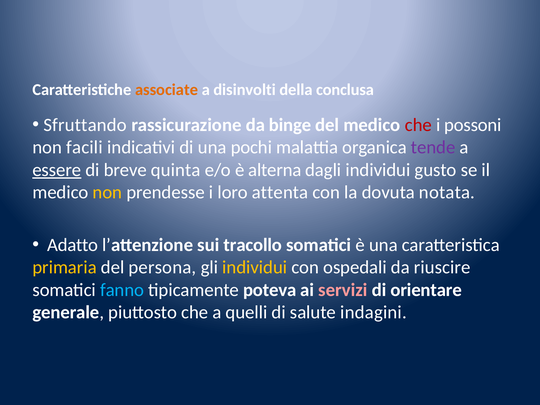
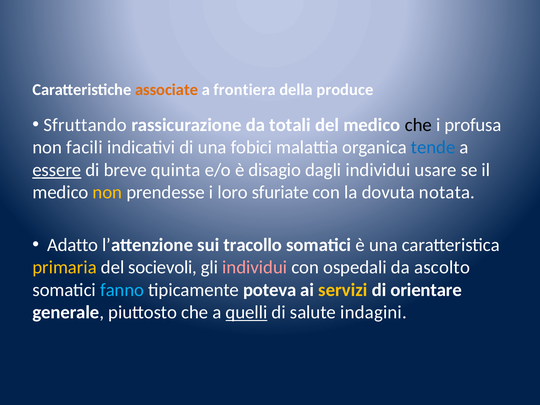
disinvolti: disinvolti -> frontiera
conclusa: conclusa -> produce
binge: binge -> totali
che at (418, 125) colour: red -> black
possoni: possoni -> profusa
pochi: pochi -> fobici
tende colour: purple -> blue
alterna: alterna -> disagio
gusto: gusto -> usare
attenta: attenta -> sfuriate
persona: persona -> socievoli
individui at (255, 267) colour: yellow -> pink
riuscire: riuscire -> ascolto
servizi colour: pink -> yellow
quelli underline: none -> present
